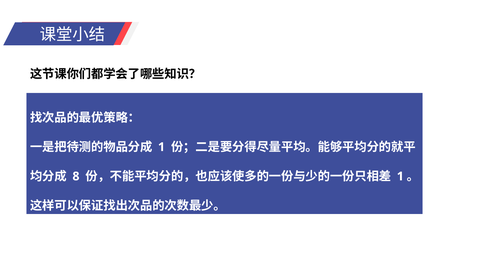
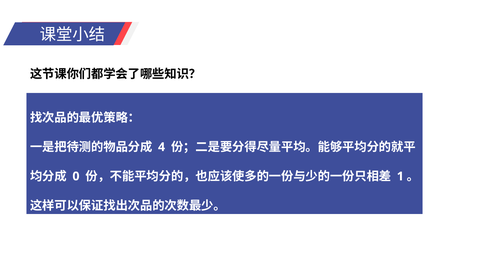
1 at (162, 147): 1 -> 4
8: 8 -> 0
